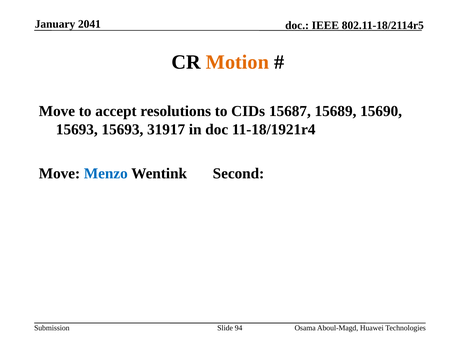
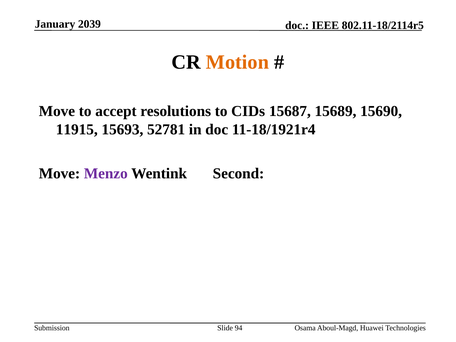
2041: 2041 -> 2039
15693 at (77, 130): 15693 -> 11915
31917: 31917 -> 52781
Menzo colour: blue -> purple
